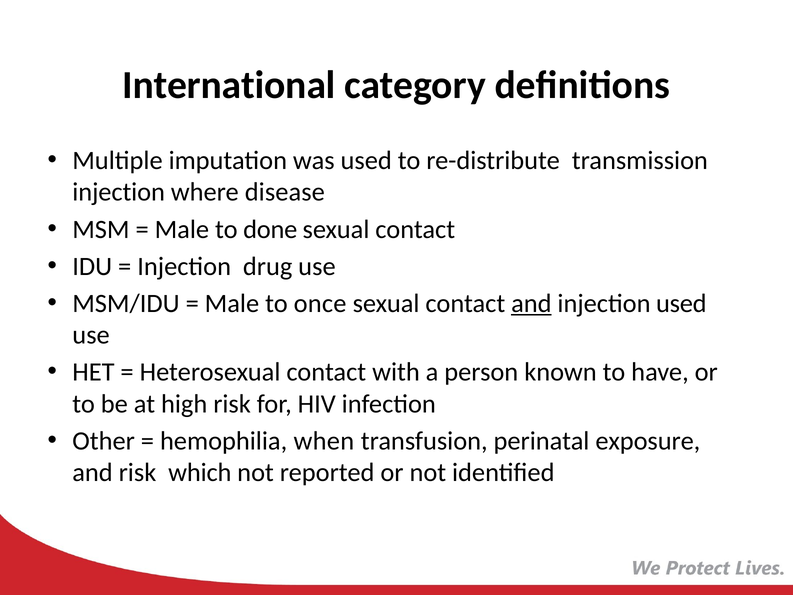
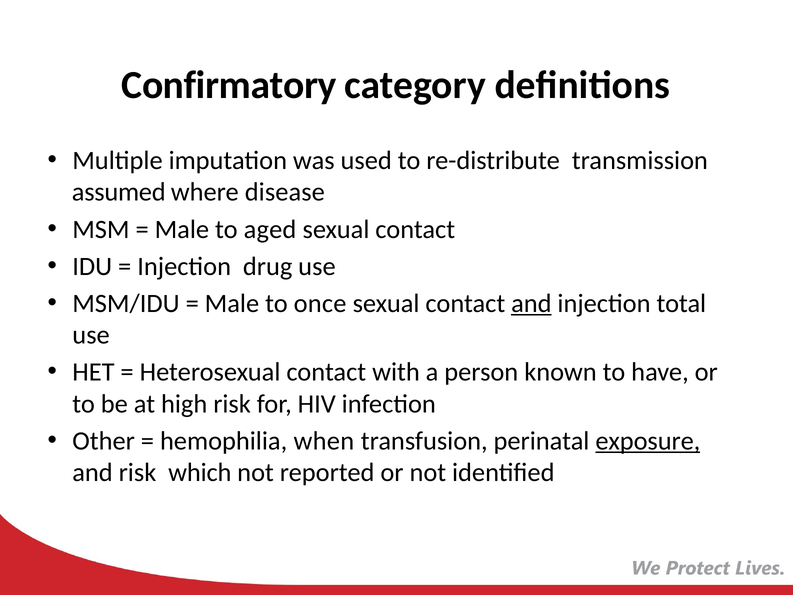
International: International -> Confirmatory
injection at (119, 192): injection -> assumed
done: done -> aged
injection used: used -> total
exposure underline: none -> present
